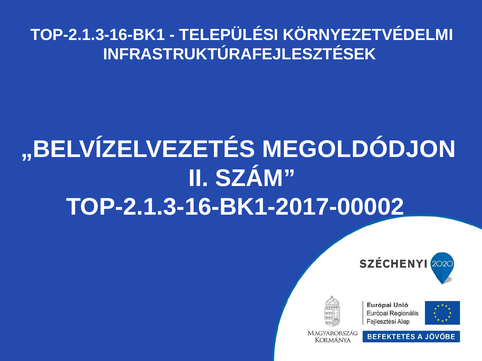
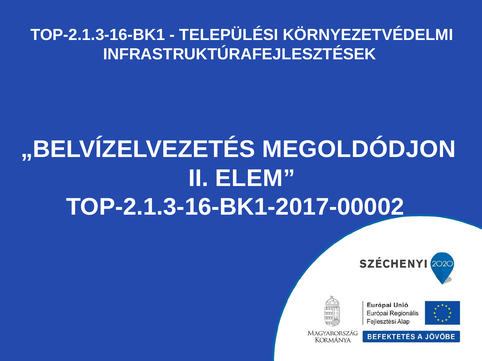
SZÁM: SZÁM -> ELEM
